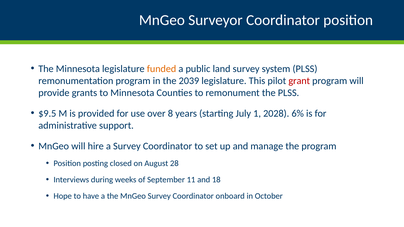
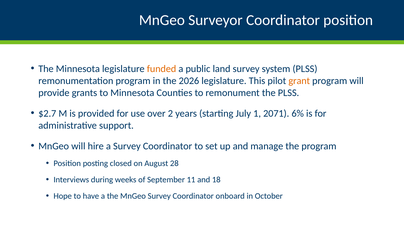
2039: 2039 -> 2026
grant colour: red -> orange
$9.5: $9.5 -> $2.7
8: 8 -> 2
2028: 2028 -> 2071
